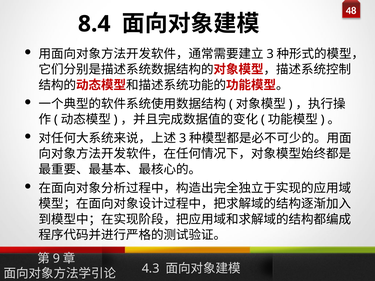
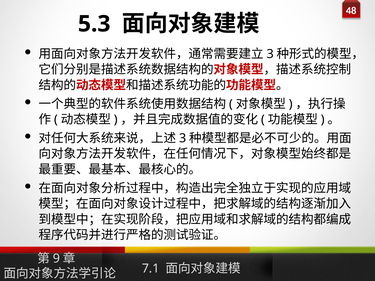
8.4: 8.4 -> 5.3
4.3: 4.3 -> 7.1
